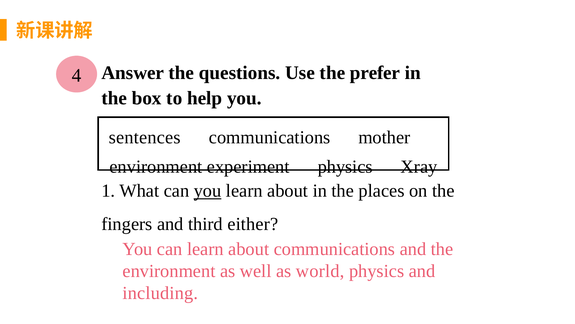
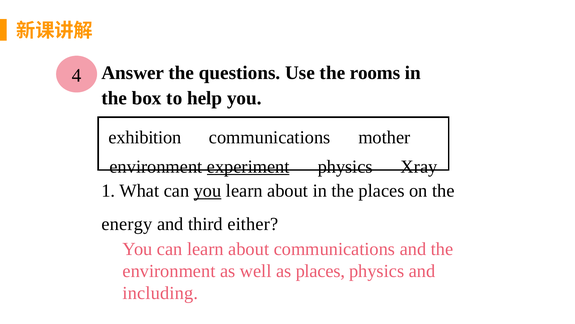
prefer: prefer -> rooms
sentences: sentences -> exhibition
experiment underline: none -> present
fingers: fingers -> energy
as world: world -> places
